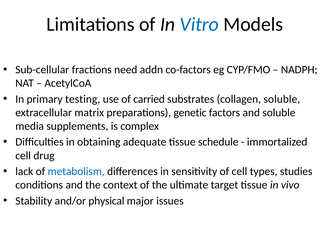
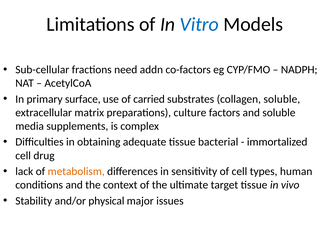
testing: testing -> surface
genetic: genetic -> culture
schedule: schedule -> bacterial
metabolism colour: blue -> orange
studies: studies -> human
